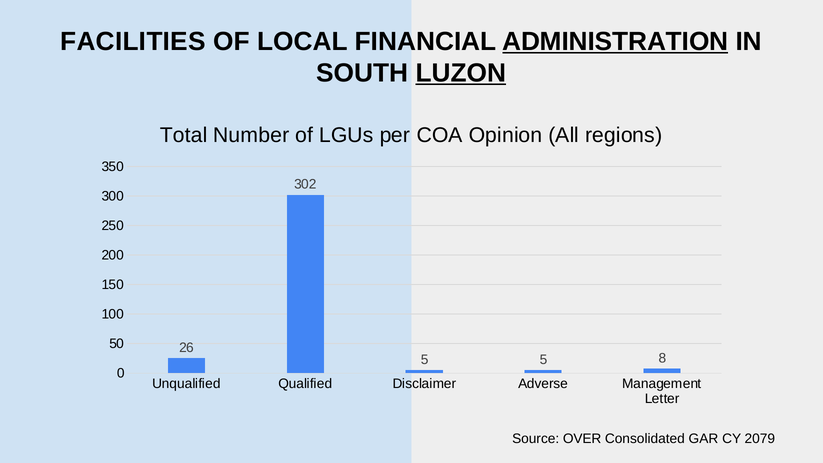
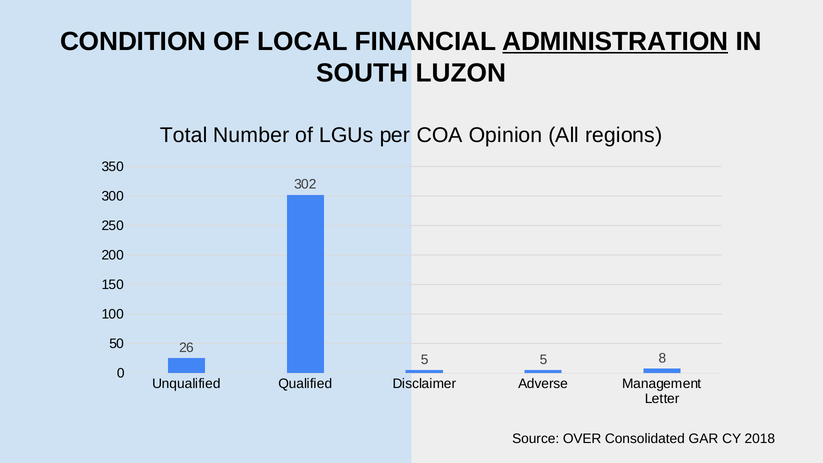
FACILITIES: FACILITIES -> CONDITION
LUZON underline: present -> none
2079: 2079 -> 2018
